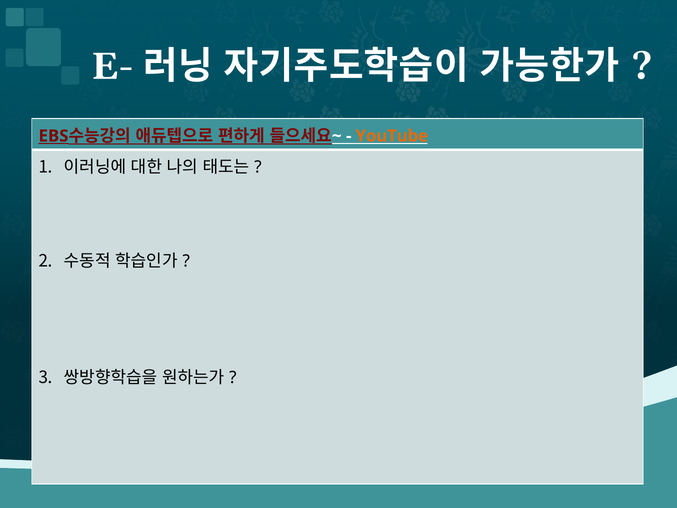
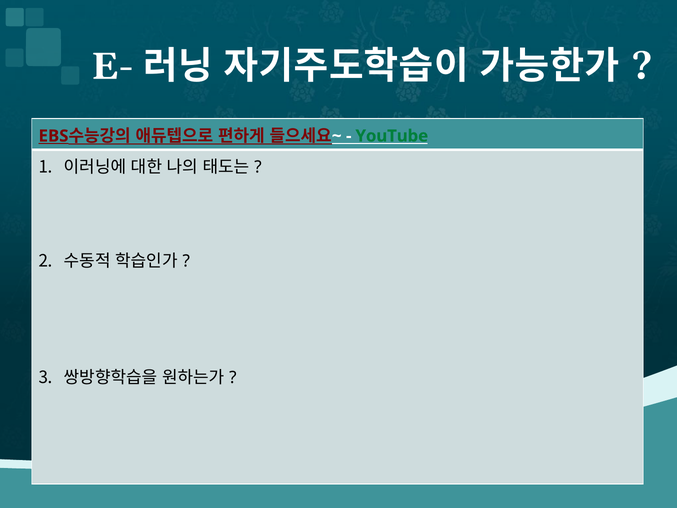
YouTube colour: orange -> green
